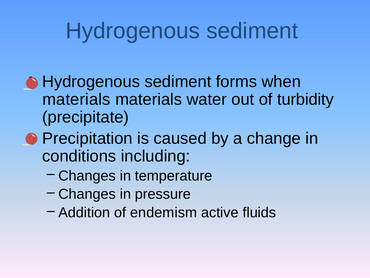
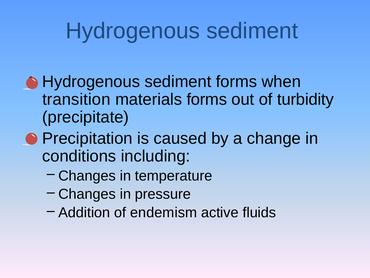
materials at (76, 99): materials -> transition
materials water: water -> forms
